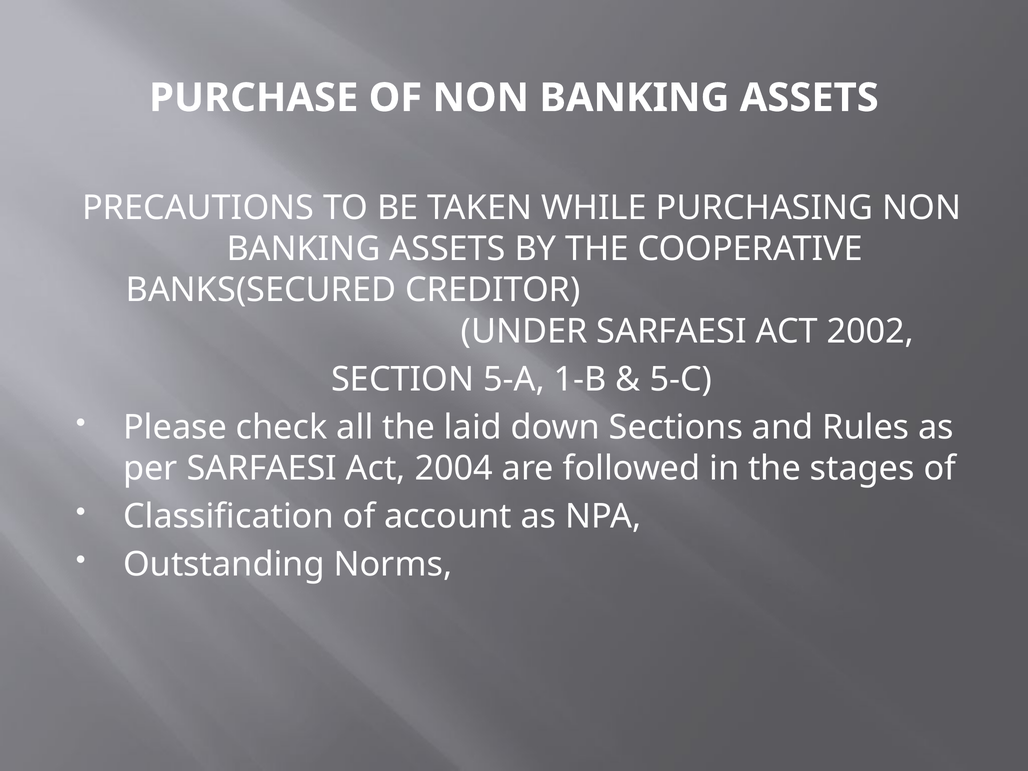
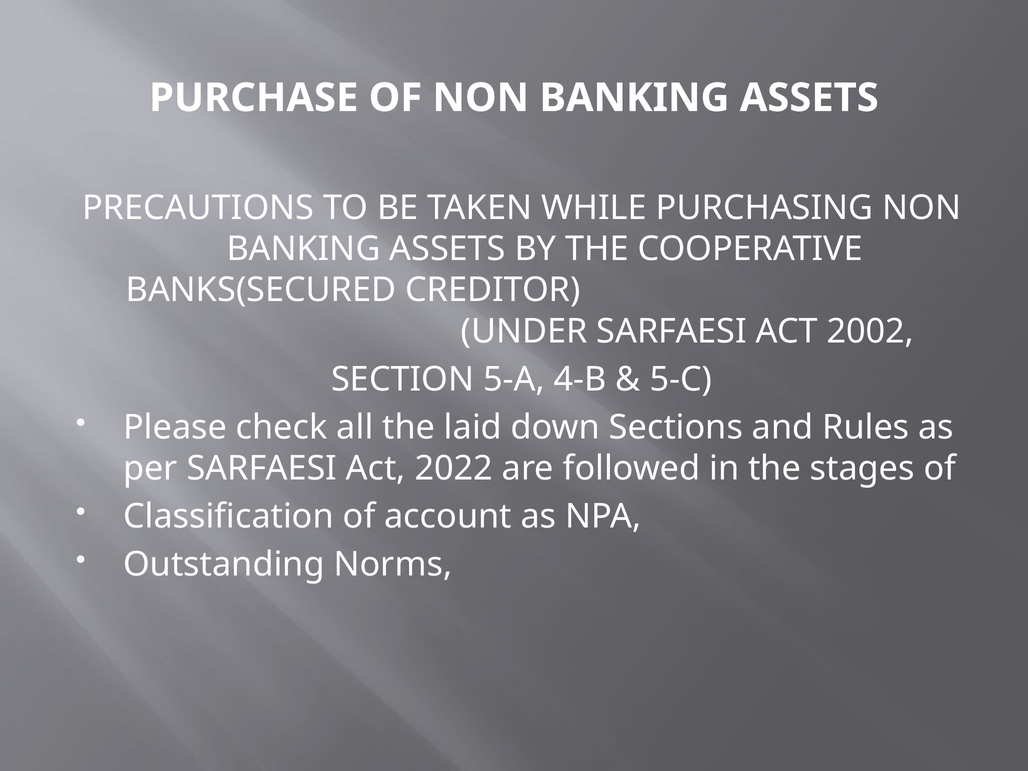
1-B: 1-B -> 4-B
2004: 2004 -> 2022
